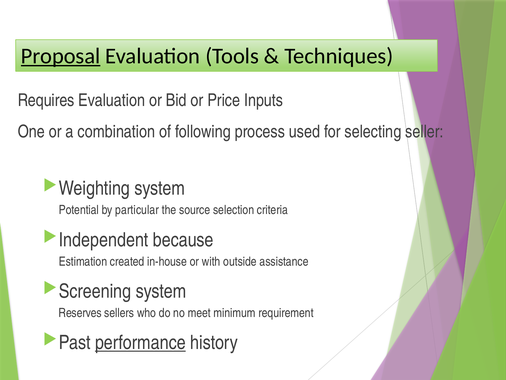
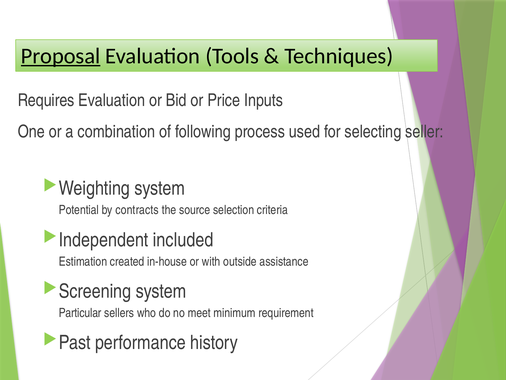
particular: particular -> contracts
because: because -> included
Reserves: Reserves -> Particular
performance underline: present -> none
